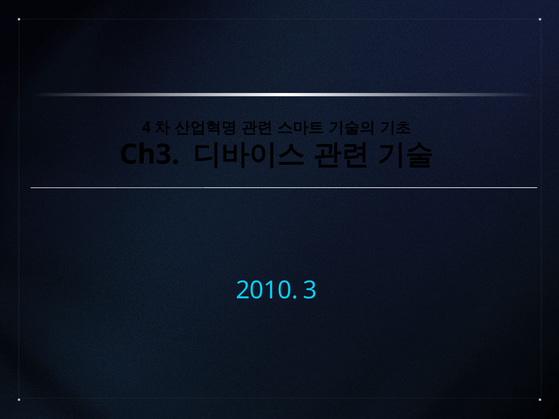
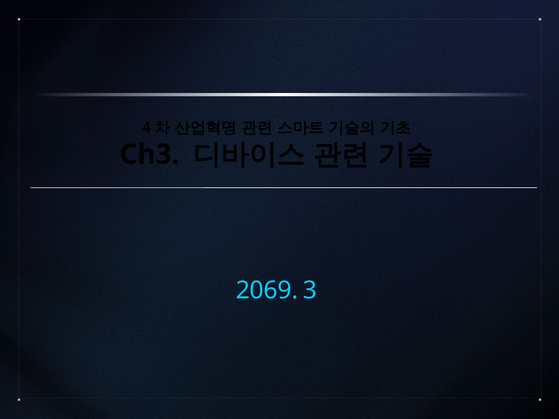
2010: 2010 -> 2069
